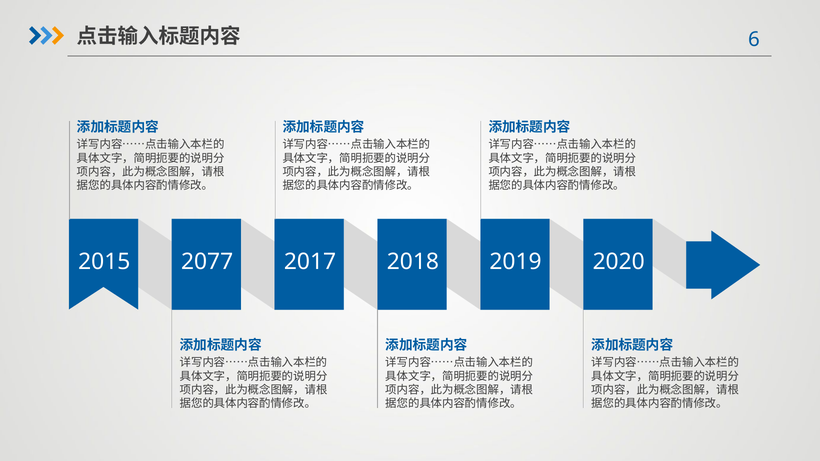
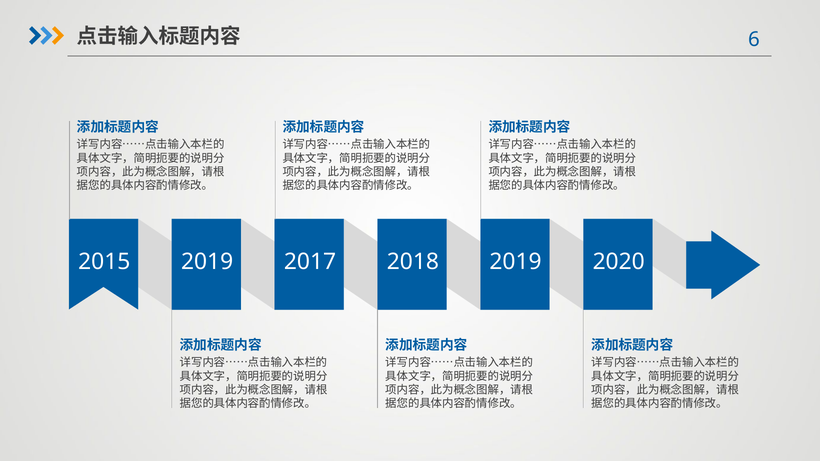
2015 2077: 2077 -> 2019
